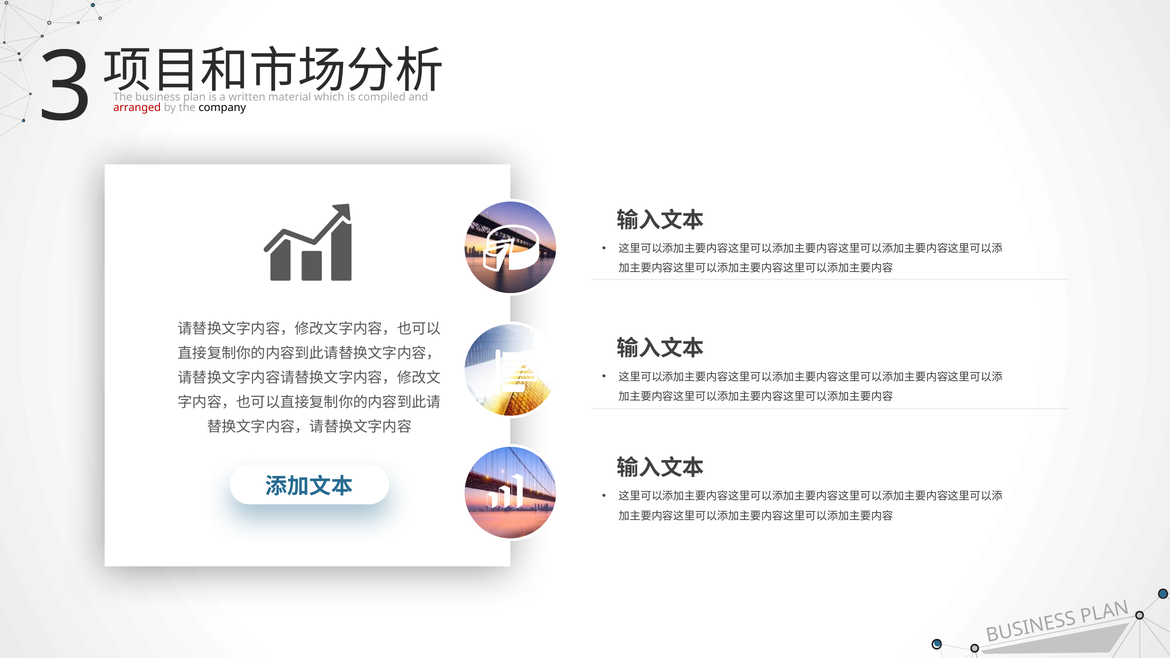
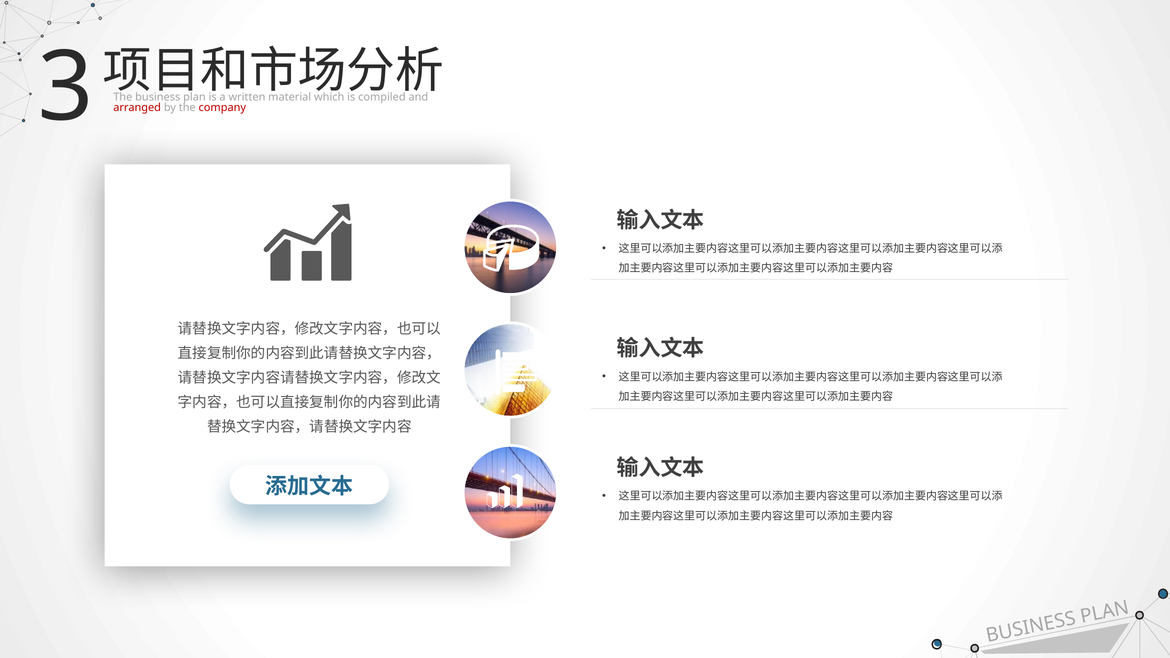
company colour: black -> red
